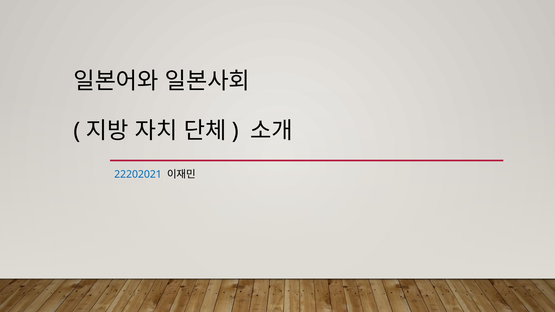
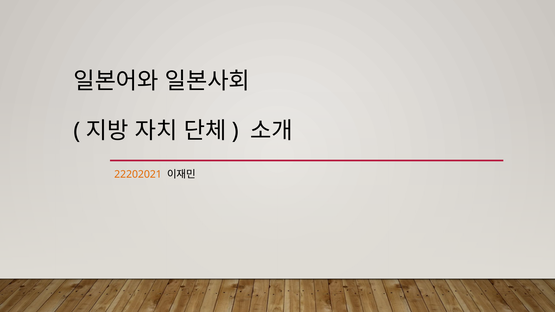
22202021 colour: blue -> orange
